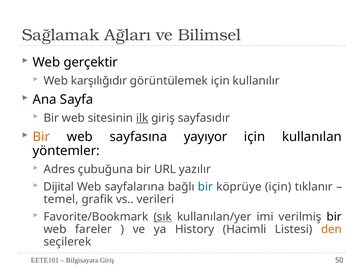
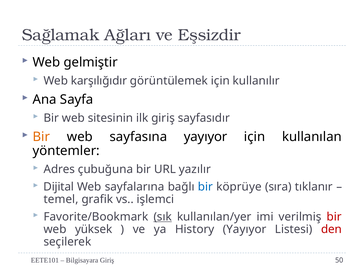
Bilimsel: Bilimsel -> Eşsizdir
gerçektir: gerçektir -> gelmiştir
ilk underline: present -> none
köprüye için: için -> sıra
verileri: verileri -> işlemci
bir at (334, 217) colour: black -> red
fareler: fareler -> yüksek
History Hacimli: Hacimli -> Yayıyor
den colour: orange -> red
